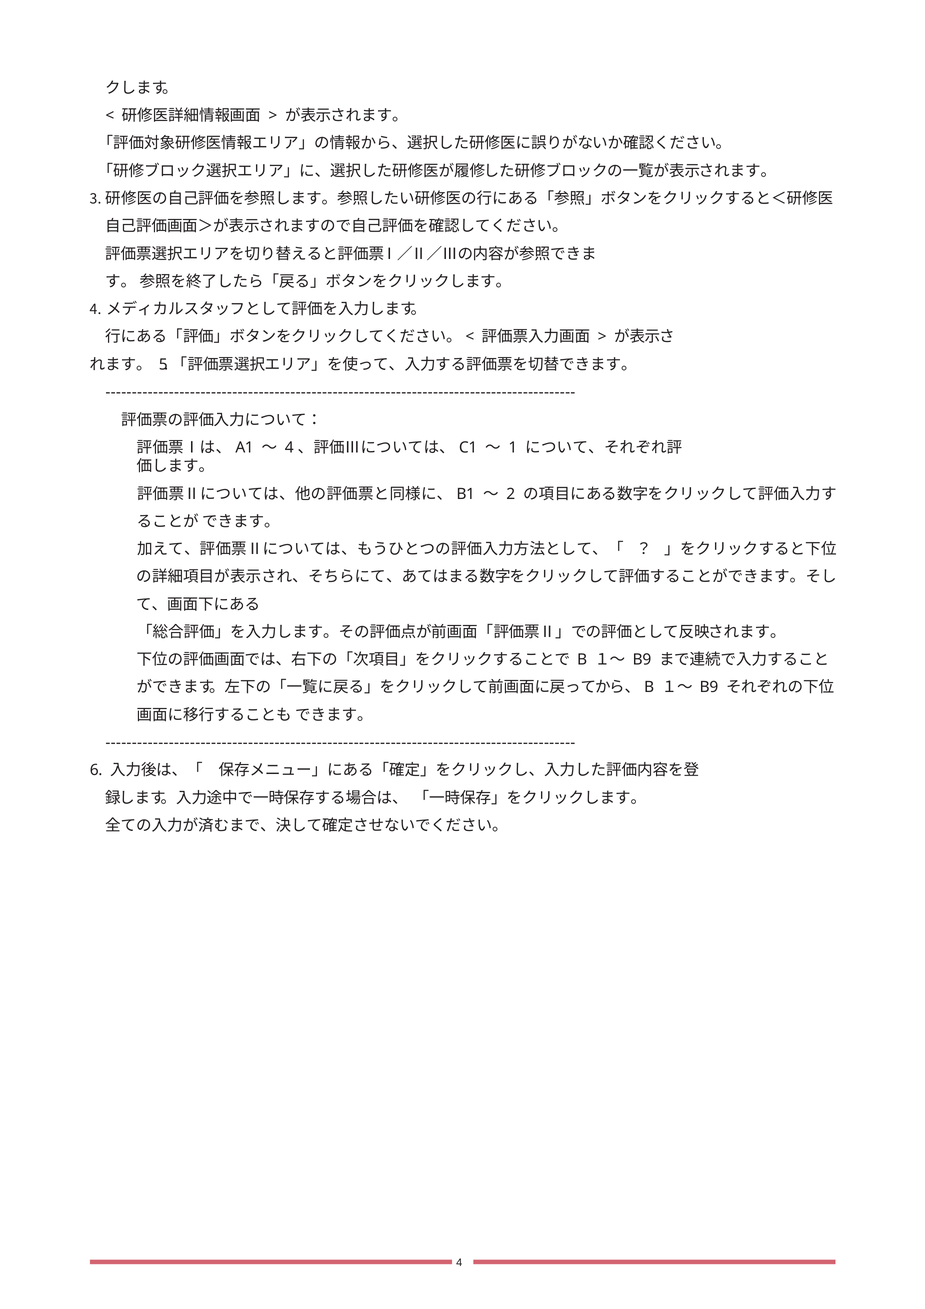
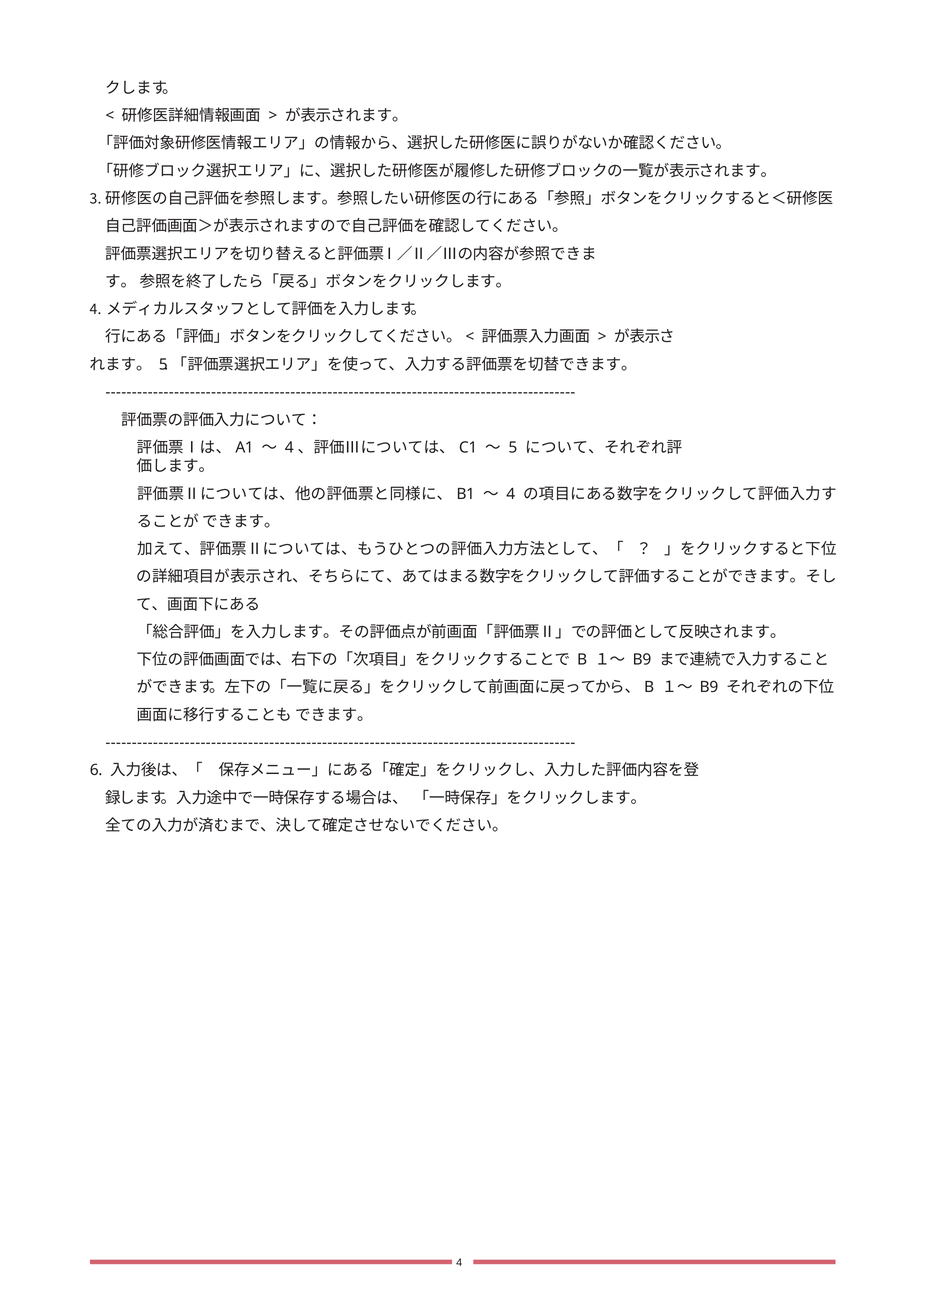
1: 1 -> 5
2 at (511, 494): 2 -> 4
